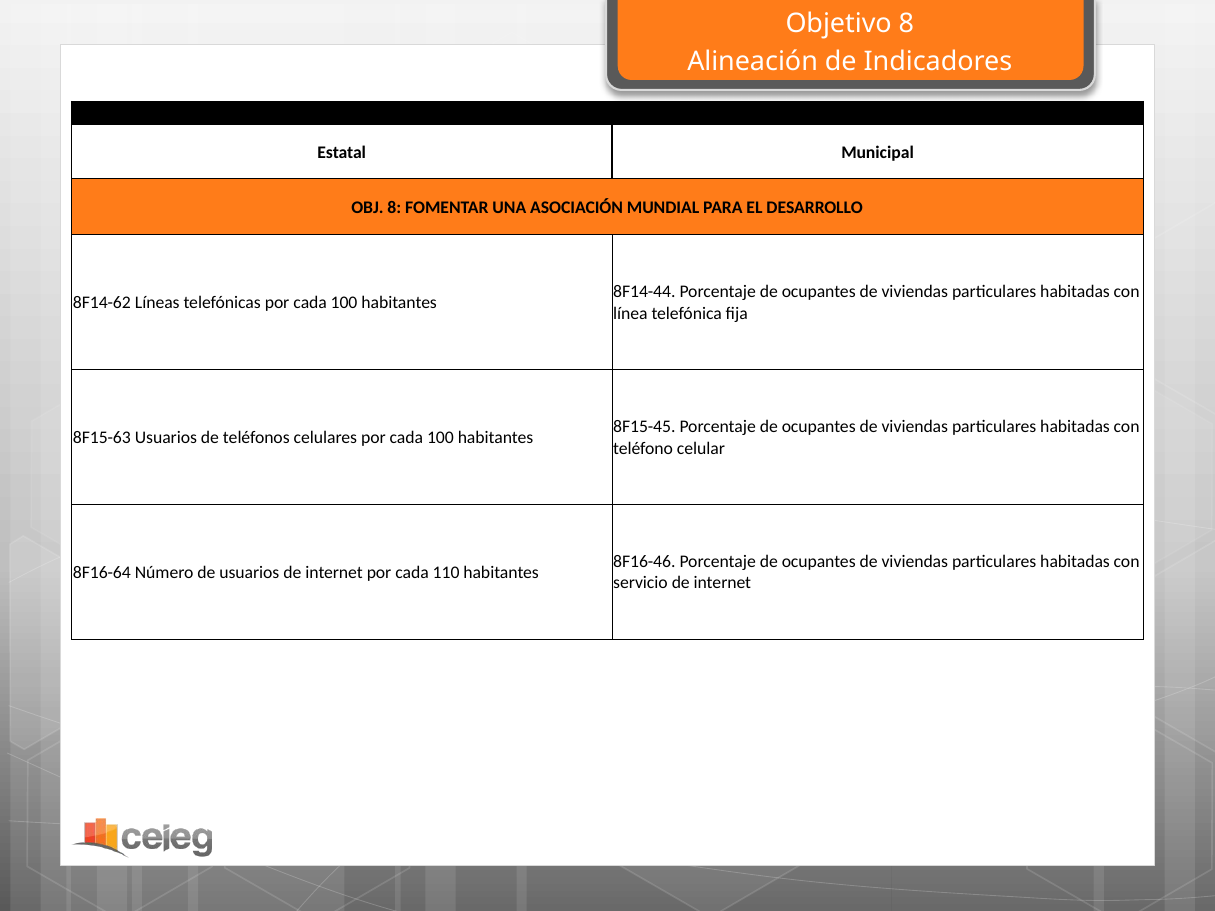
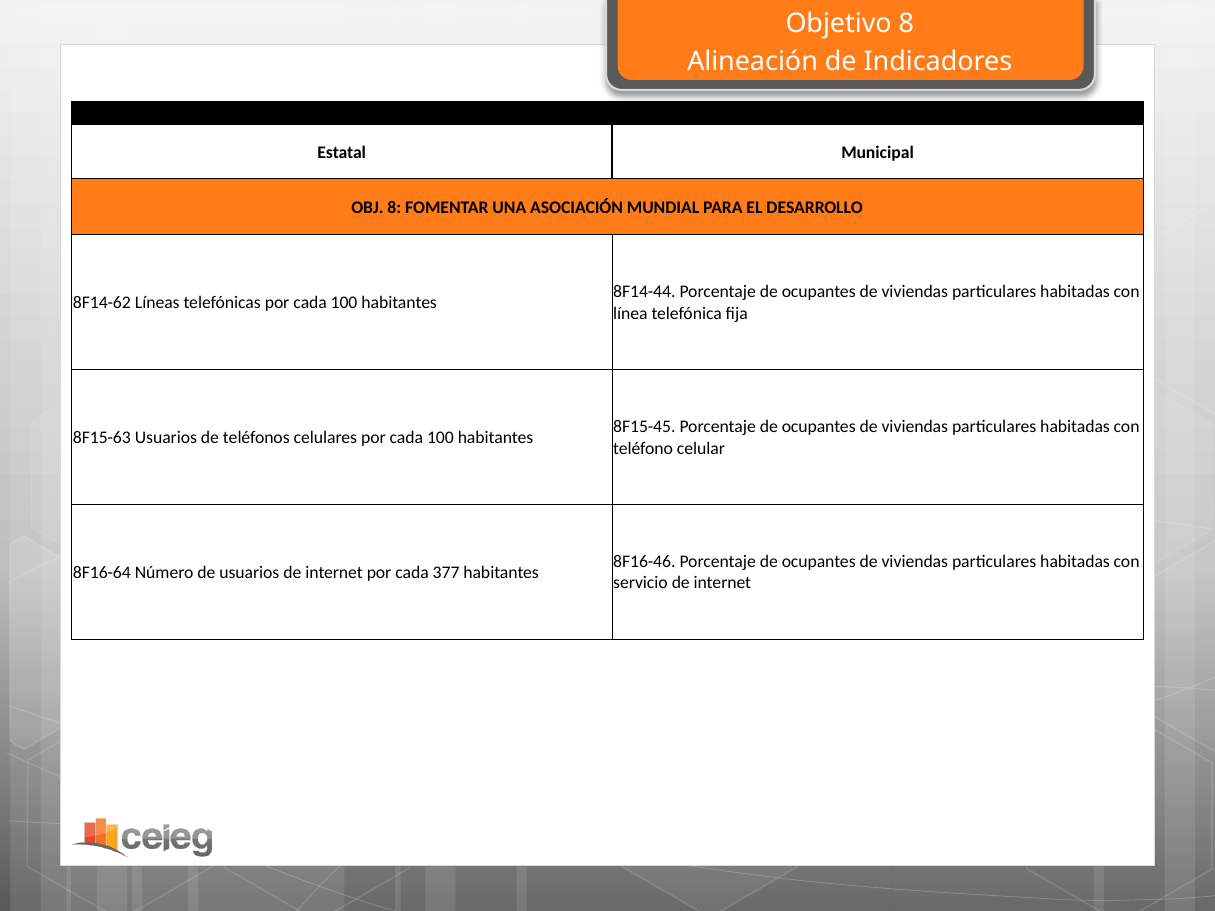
110: 110 -> 377
